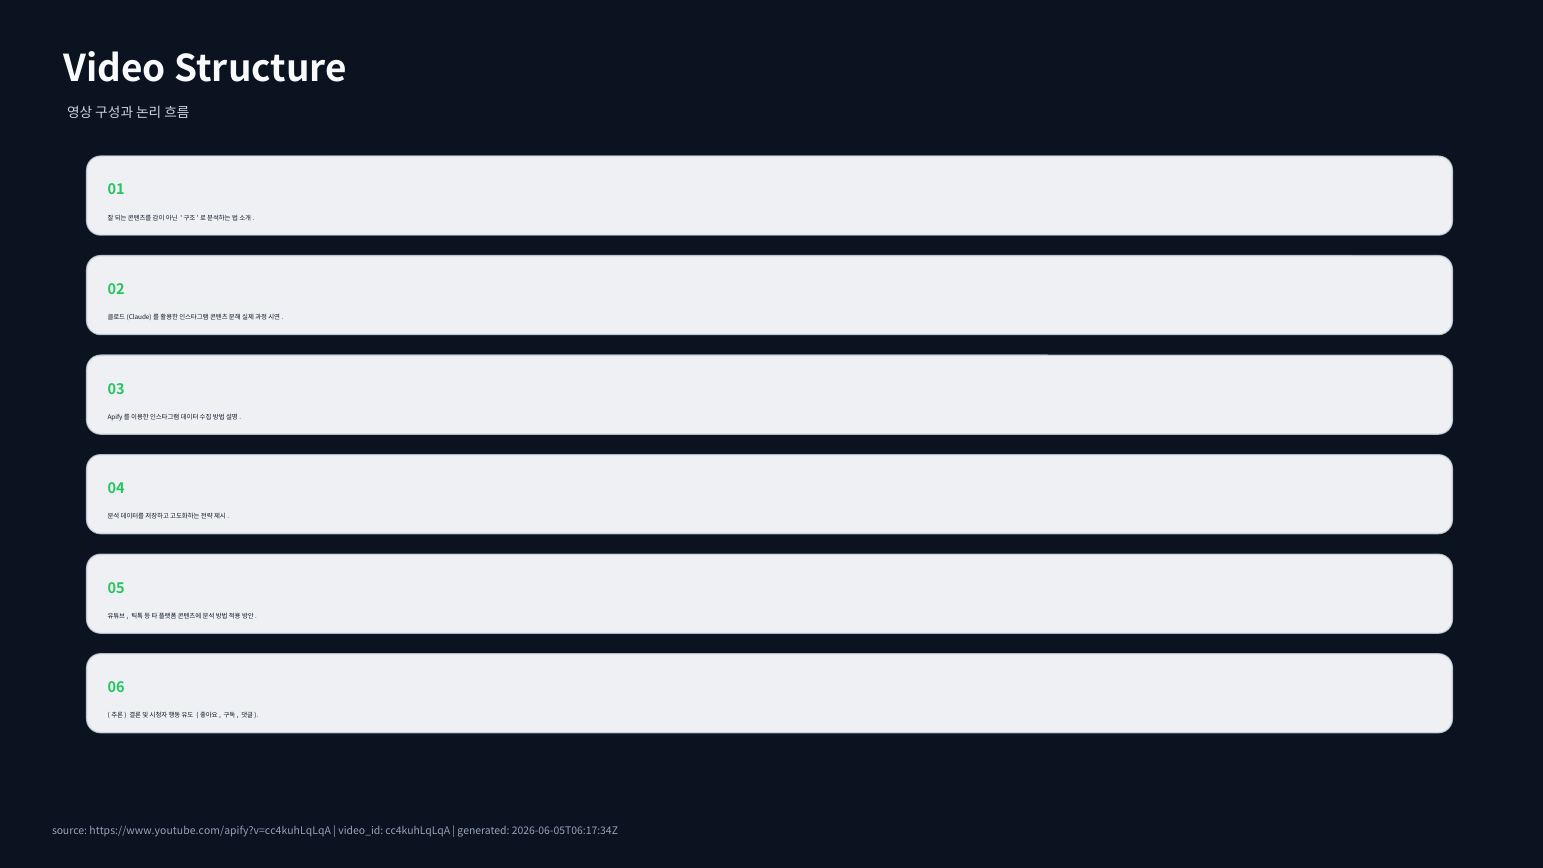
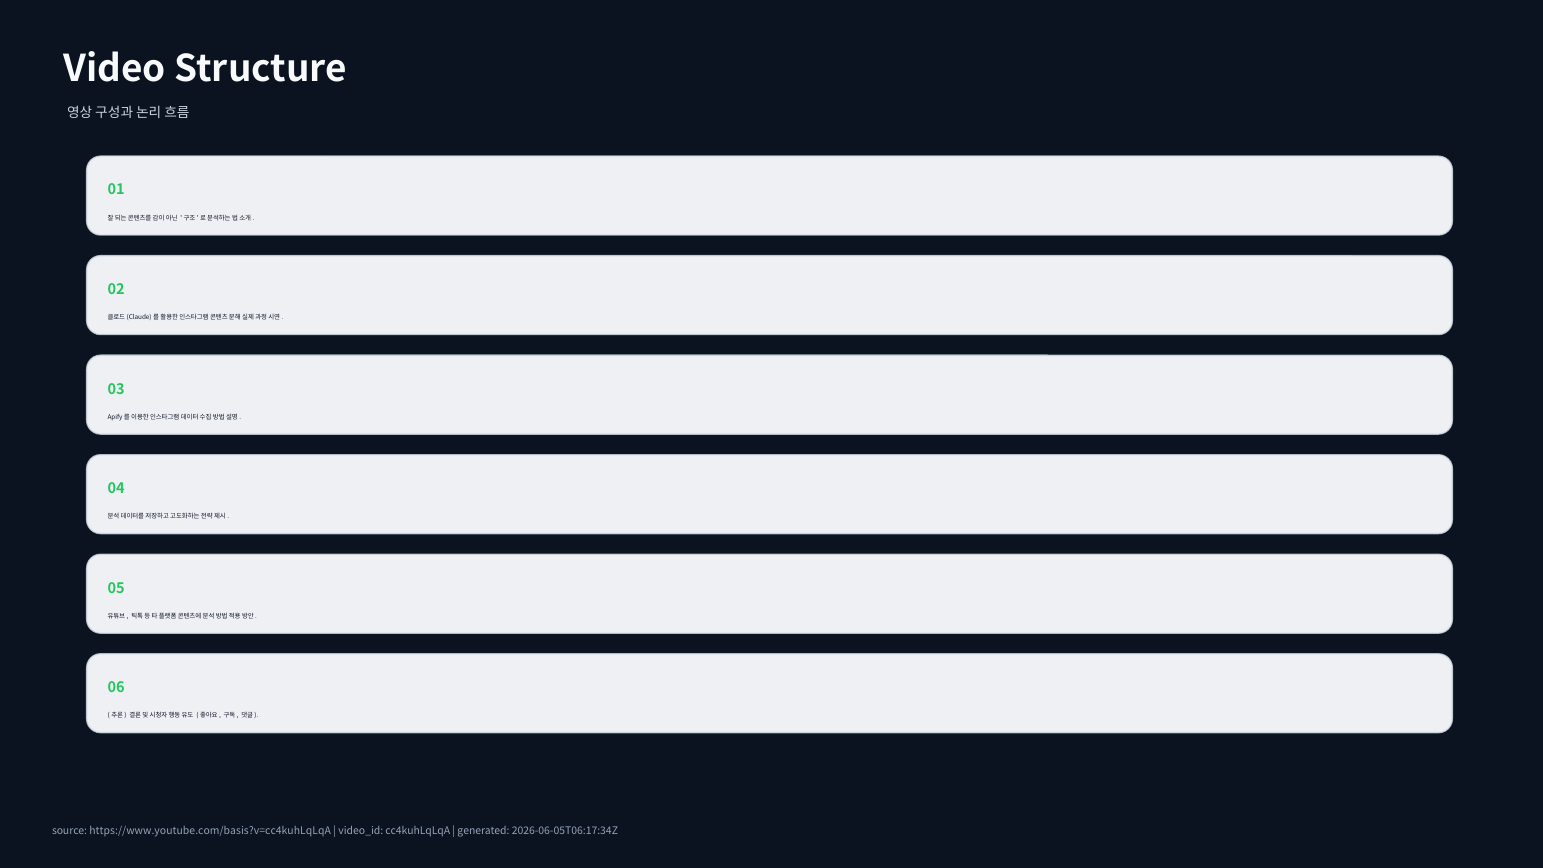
https://www.youtube.com/apify?v=cc4kuhLqLqA: https://www.youtube.com/apify?v=cc4kuhLqLqA -> https://www.youtube.com/basis?v=cc4kuhLqLqA
